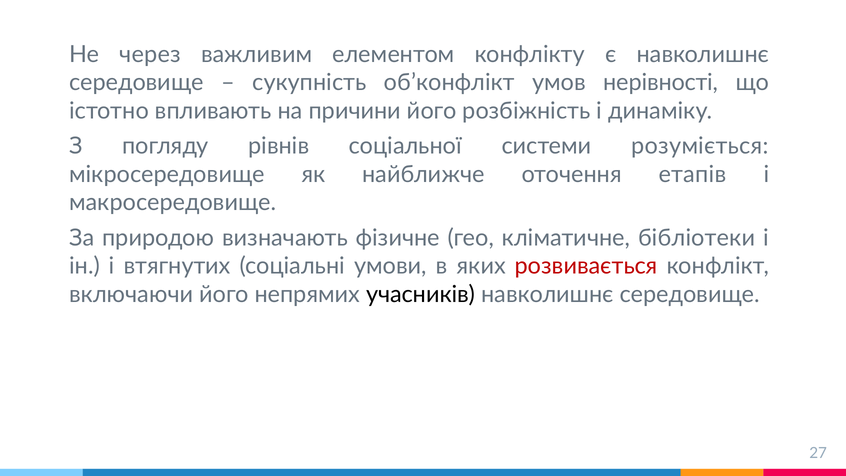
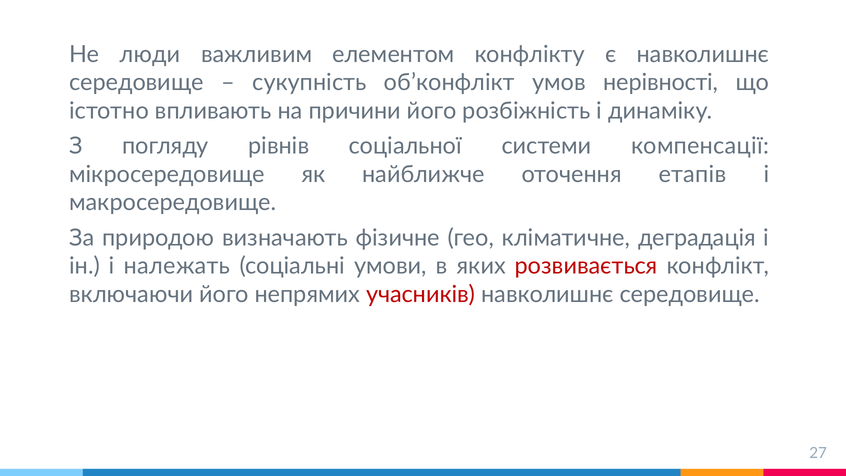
через: через -> люди
розуміється: розуміється -> компенсації
бібліотеки: бібліотеки -> деградація
втягнутих: втягнутих -> належать
учасників colour: black -> red
